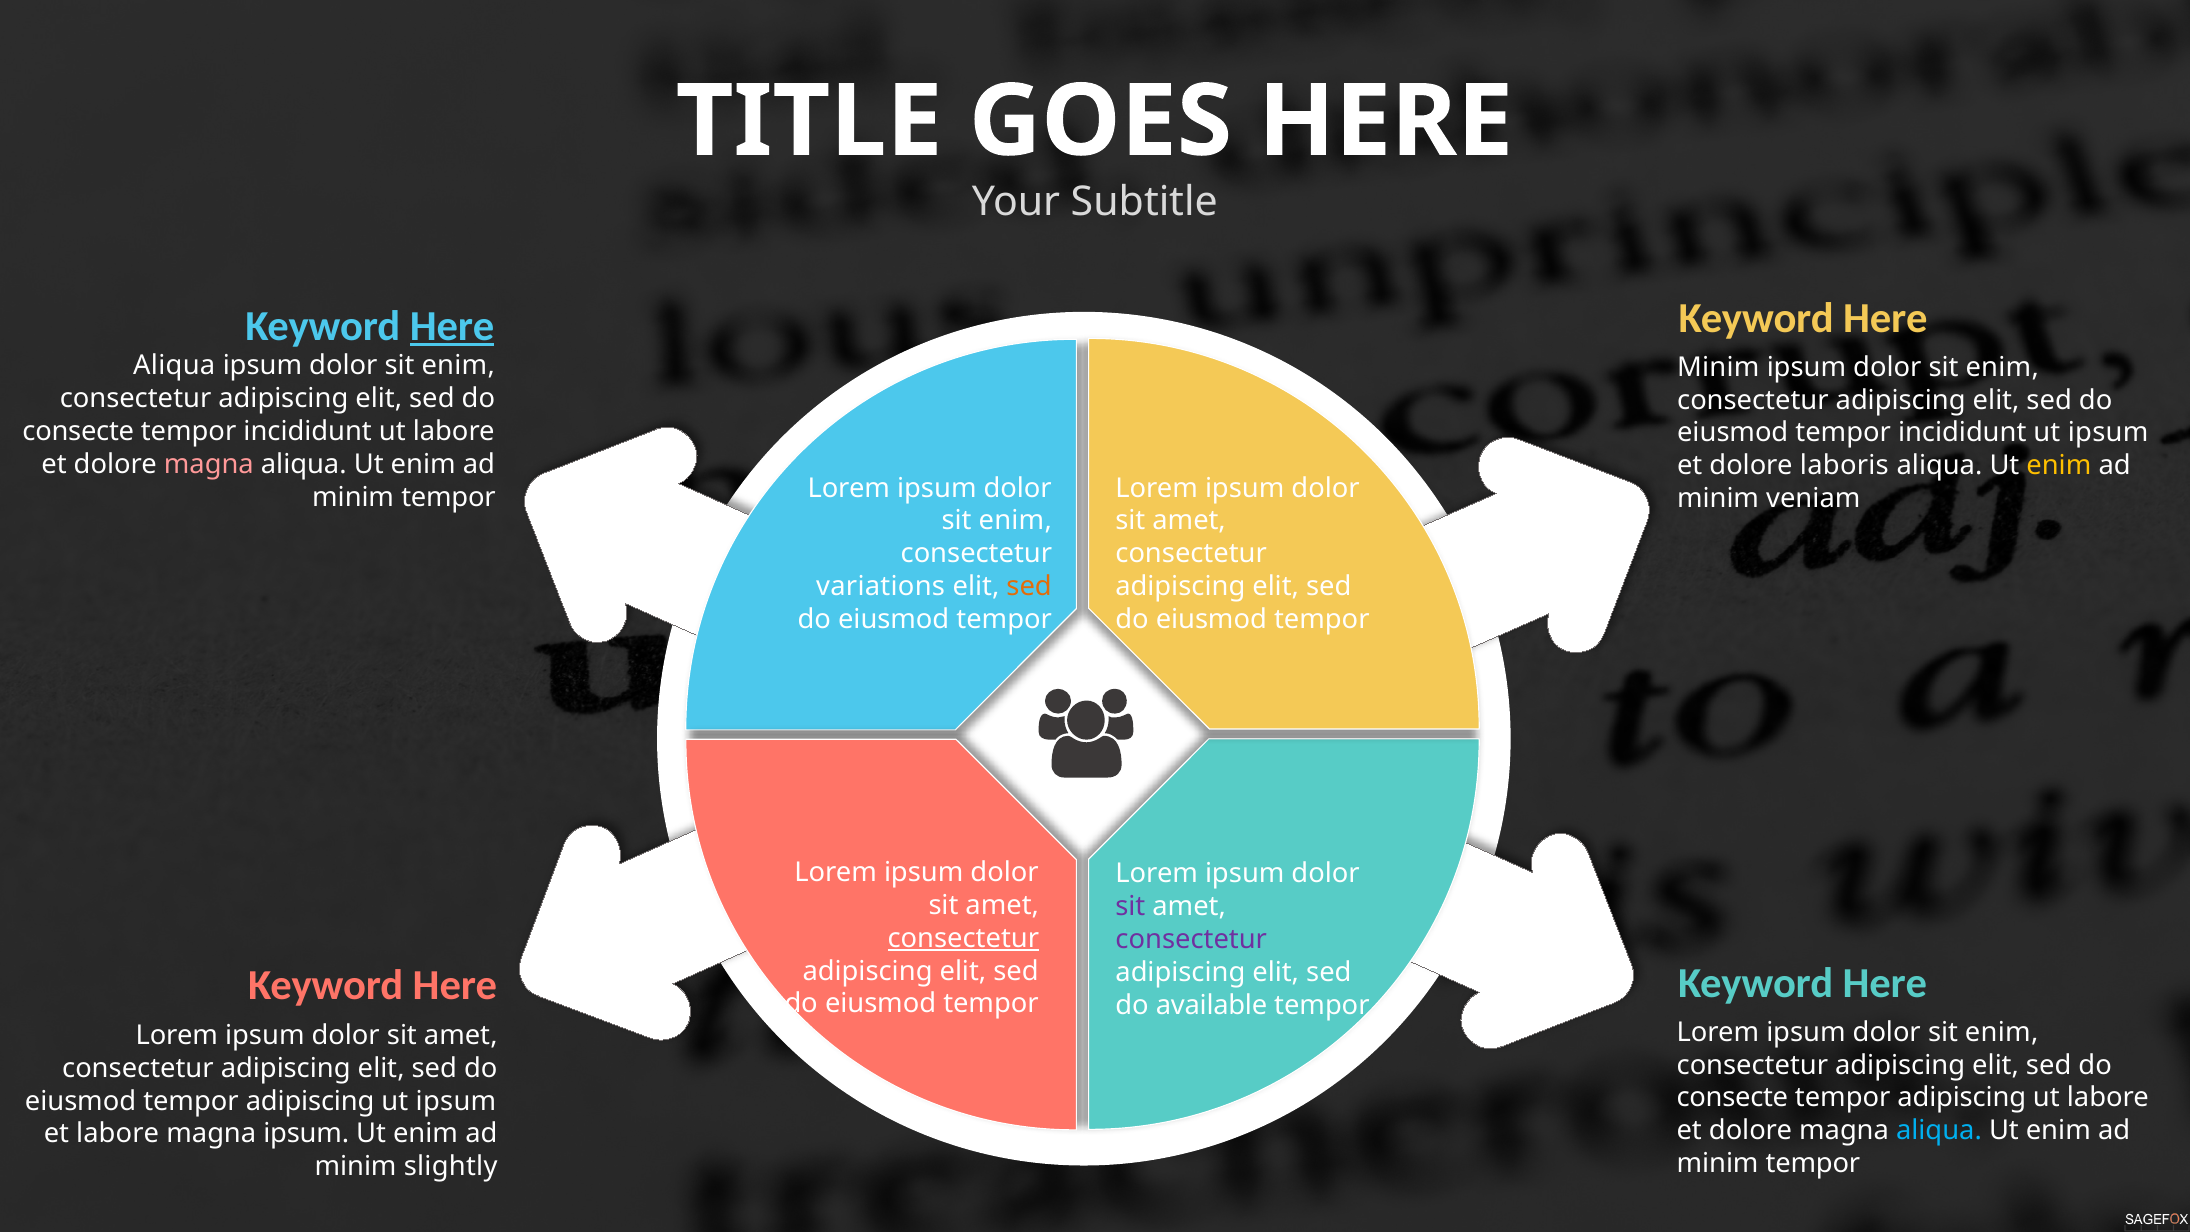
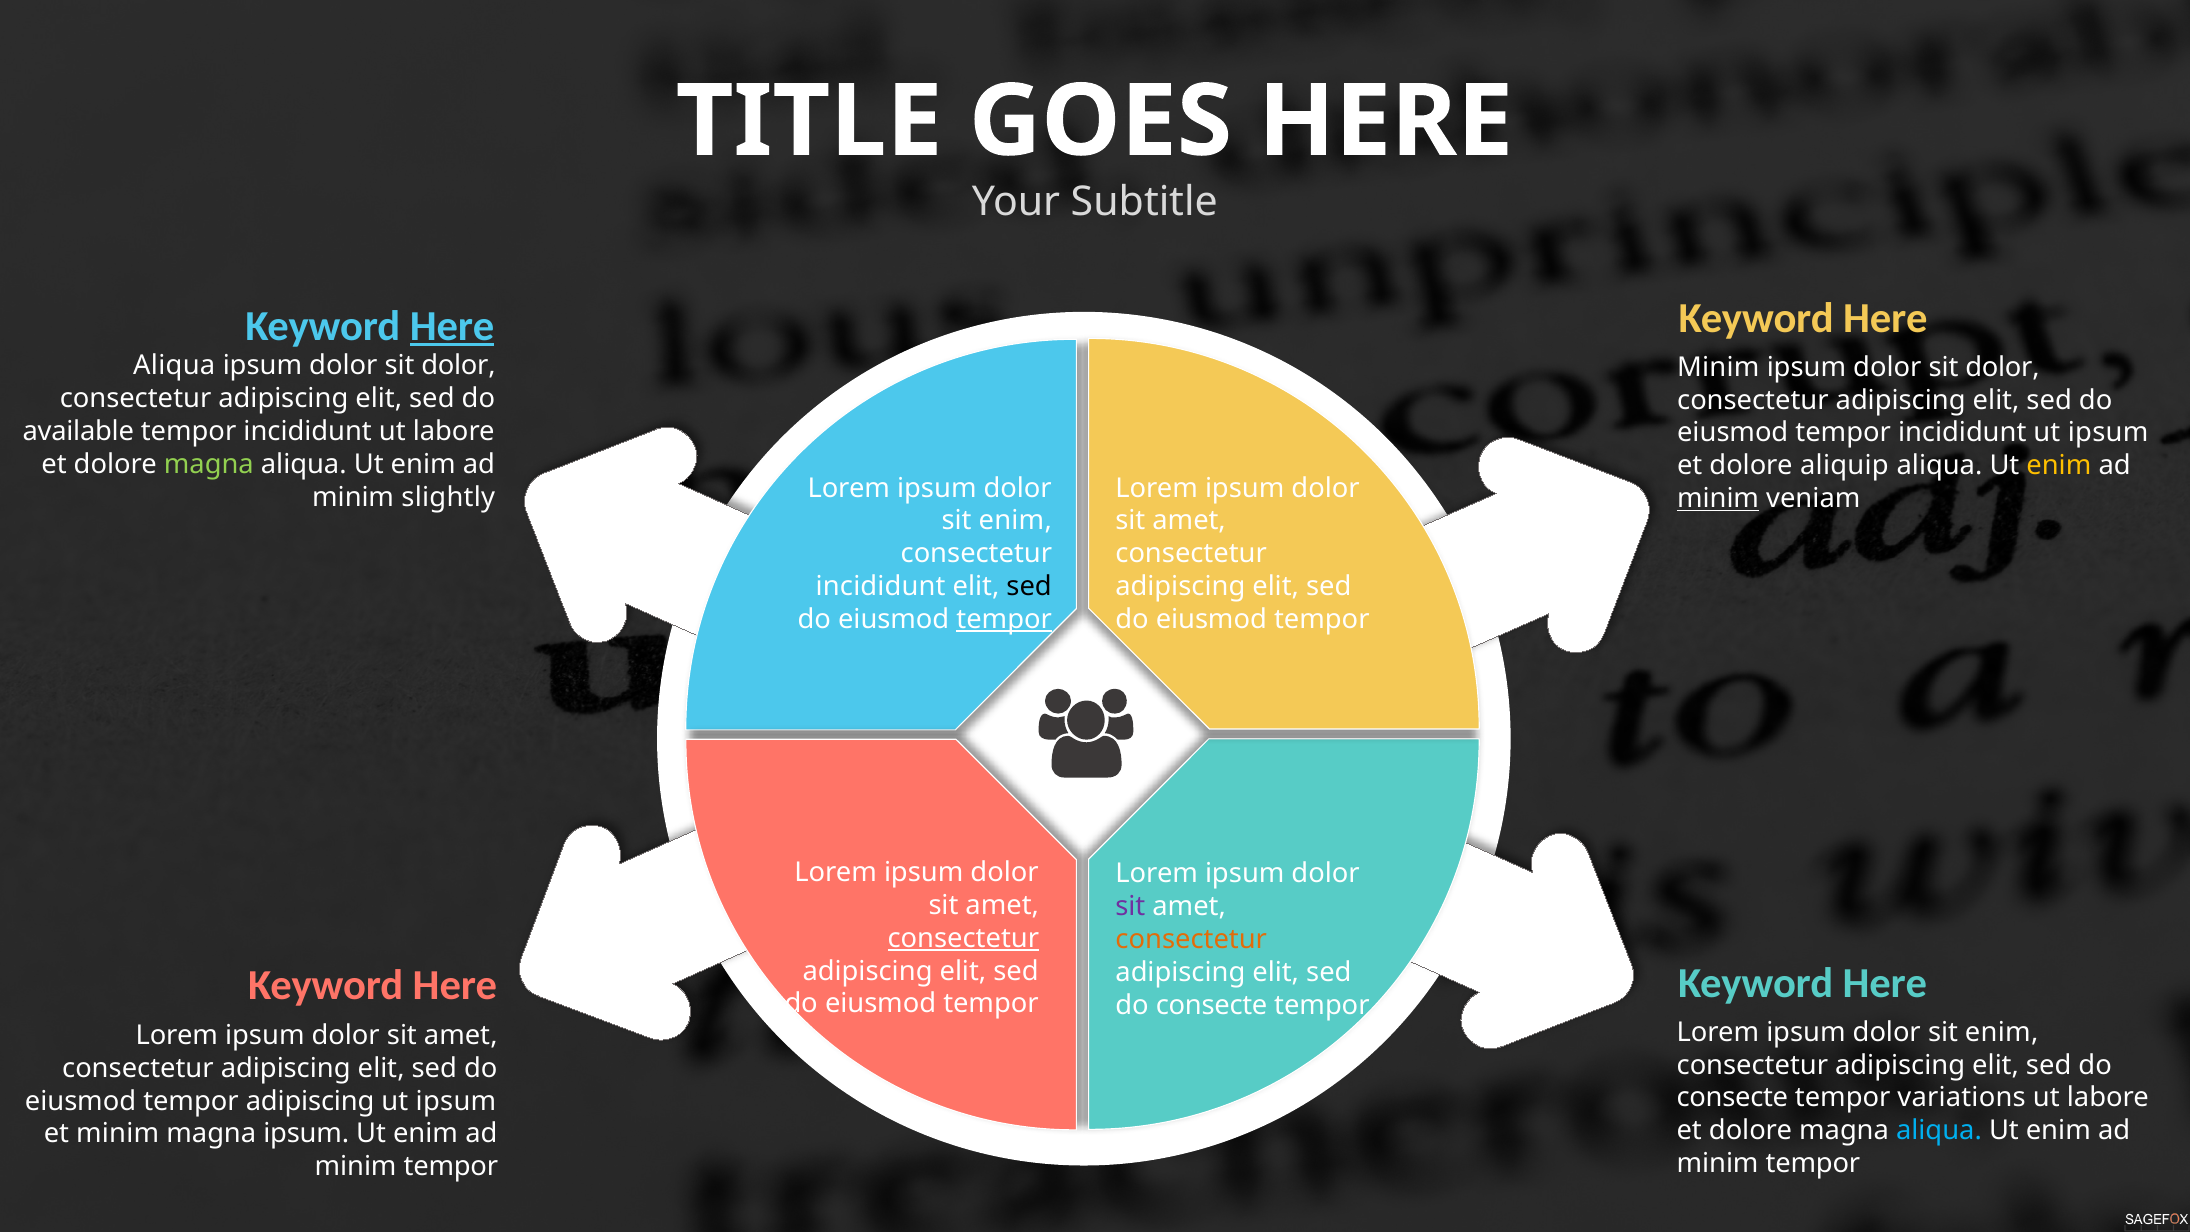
enim at (458, 366): enim -> dolor
enim at (2002, 367): enim -> dolor
consecte at (78, 431): consecte -> available
magna at (209, 464) colour: pink -> light green
laboris: laboris -> aliquip
tempor at (448, 497): tempor -> slightly
minim at (1718, 499) underline: none -> present
variations at (881, 587): variations -> incididunt
sed at (1029, 587) colour: orange -> black
tempor at (1004, 619) underline: none -> present
consectetur at (1191, 940) colour: purple -> orange
available at (1212, 1005): available -> consecte
adipiscing at (1962, 1098): adipiscing -> variations
et labore: labore -> minim
slightly at (451, 1167): slightly -> tempor
